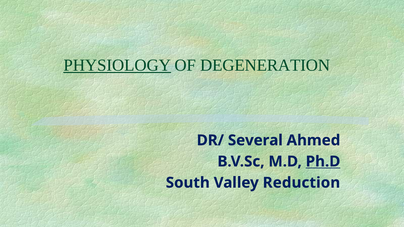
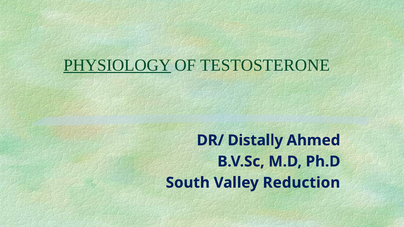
DEGENERATION: DEGENERATION -> TESTOSTERONE
Several: Several -> Distally
Ph.D underline: present -> none
